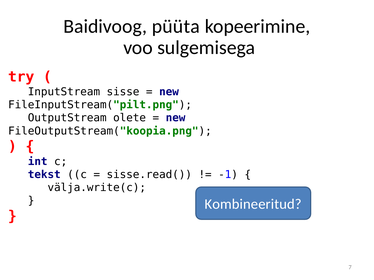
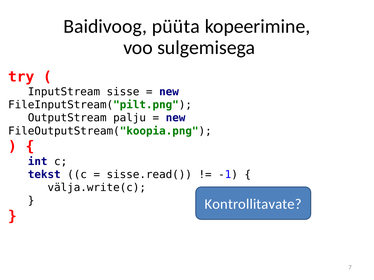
olete: olete -> palju
Kombineeritud: Kombineeritud -> Kontrollitavate
